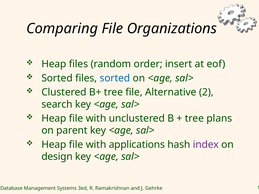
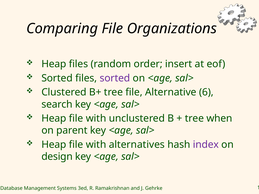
sorted at (115, 78) colour: blue -> purple
2: 2 -> 6
plans: plans -> when
applications: applications -> alternatives
